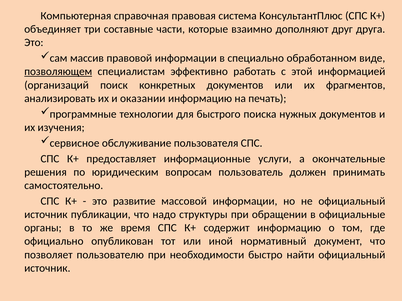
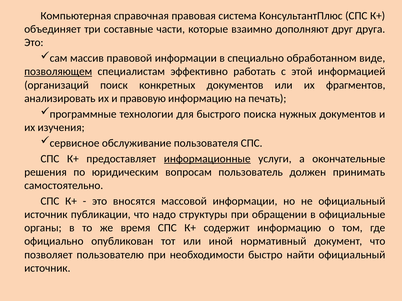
оказании: оказании -> правовую
информационные underline: none -> present
развитие: развитие -> вносятся
